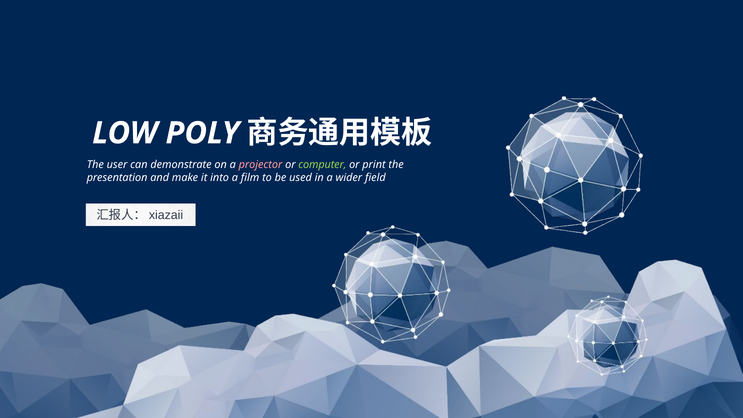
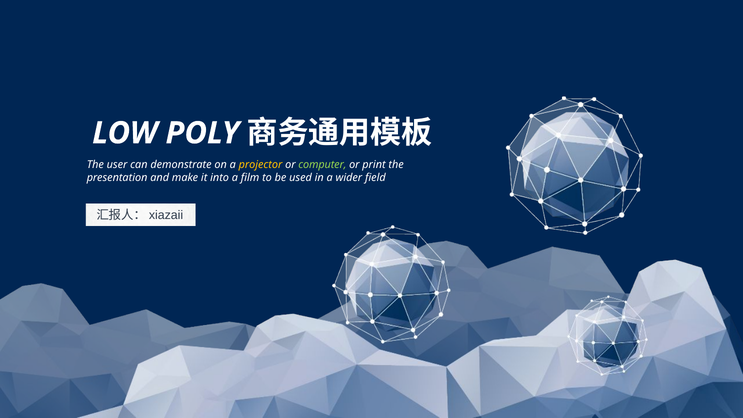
projector colour: pink -> yellow
